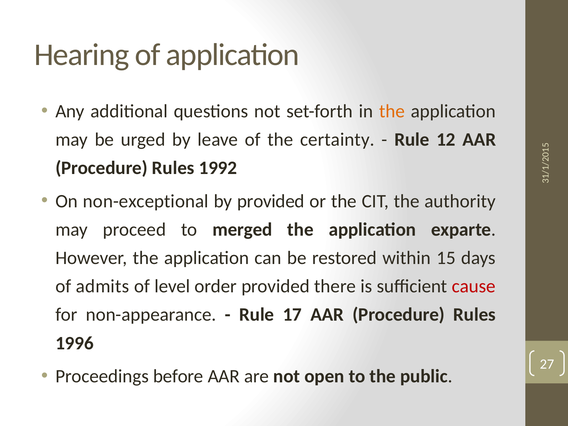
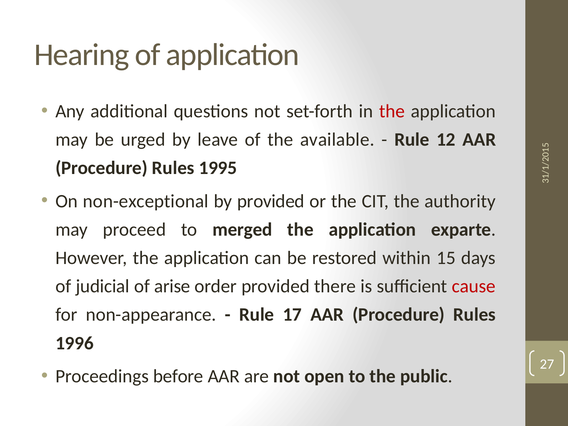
the at (392, 111) colour: orange -> red
certainty: certainty -> available
1992: 1992 -> 1995
admits: admits -> judicial
level: level -> arise
